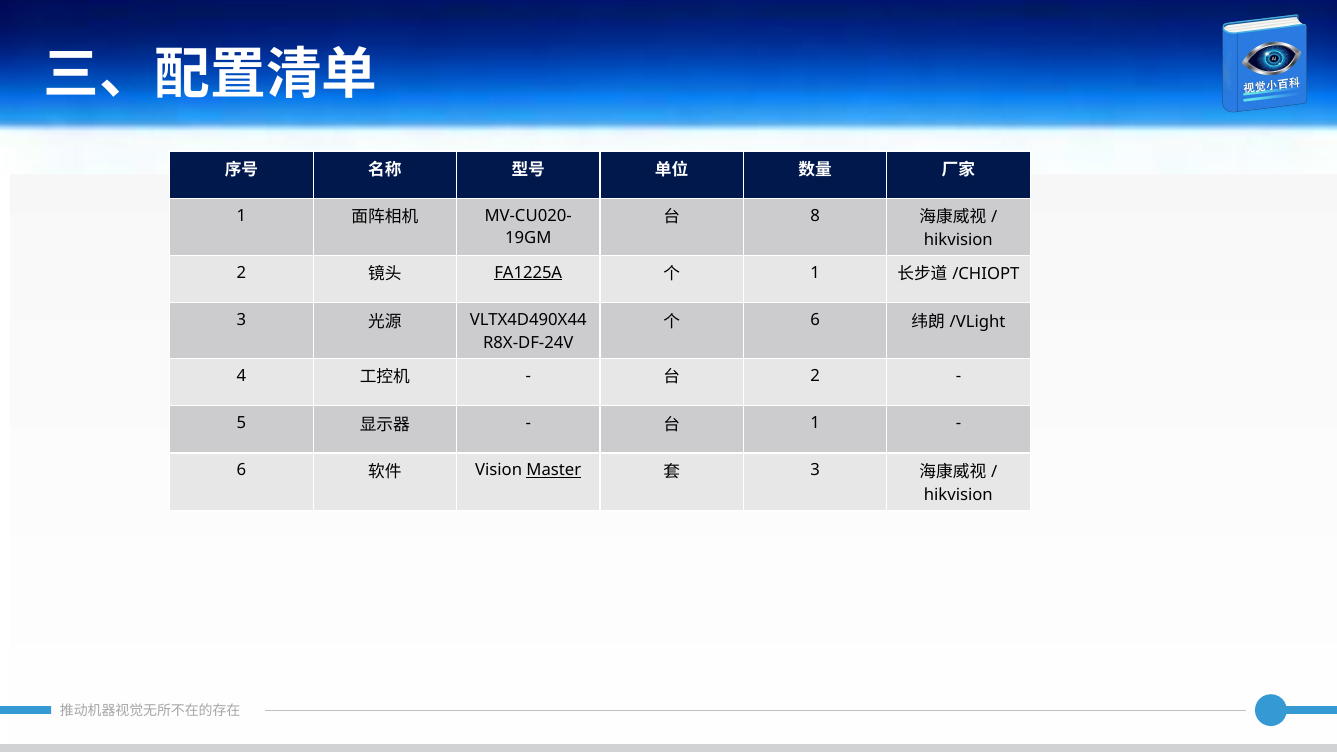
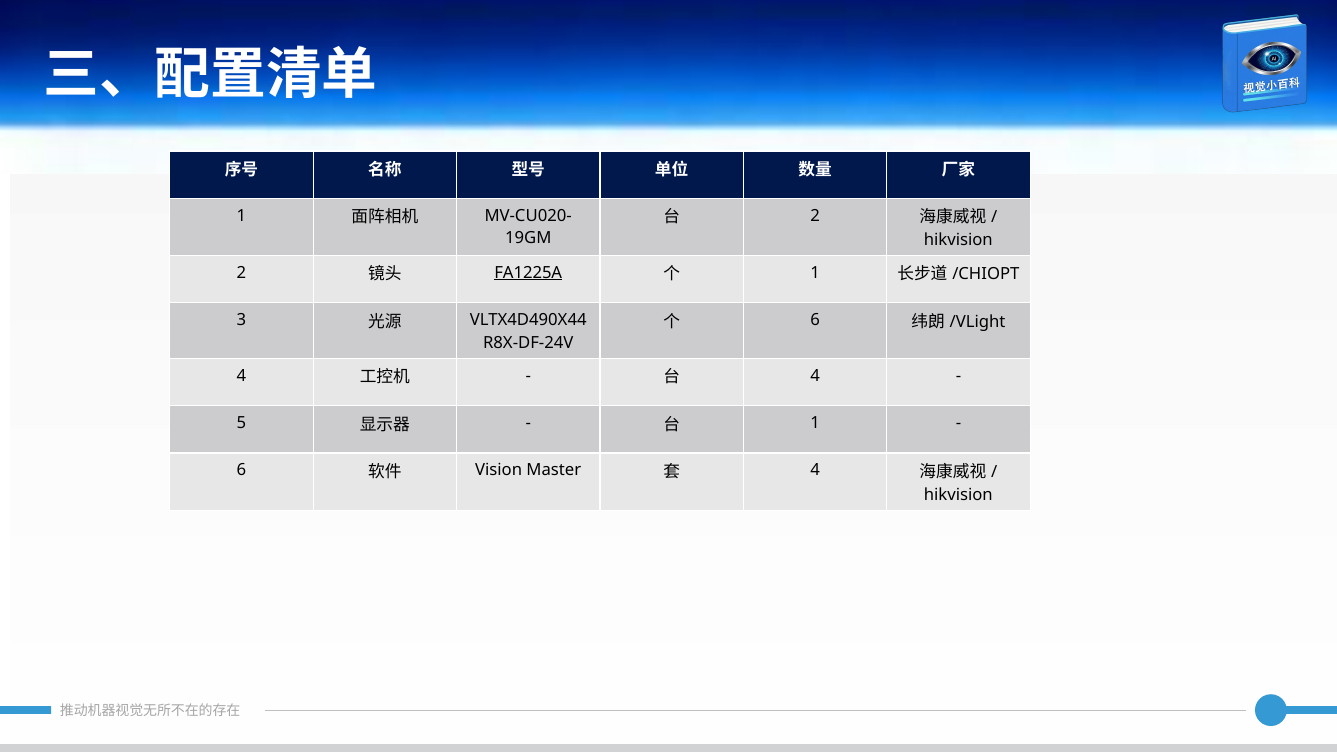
8 at (815, 216): 8 -> 2
2 at (815, 376): 2 -> 4
Master underline: present -> none
3 at (815, 470): 3 -> 4
